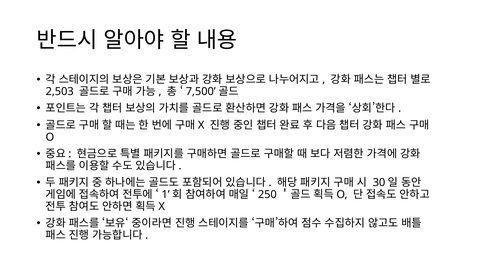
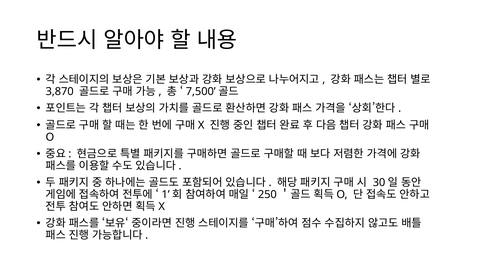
2,503: 2,503 -> 3,870
